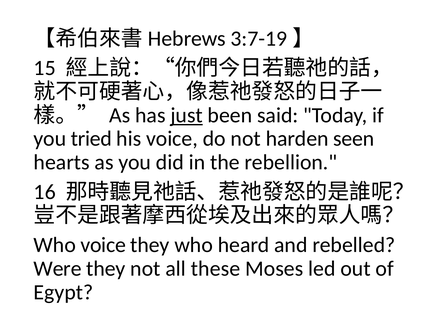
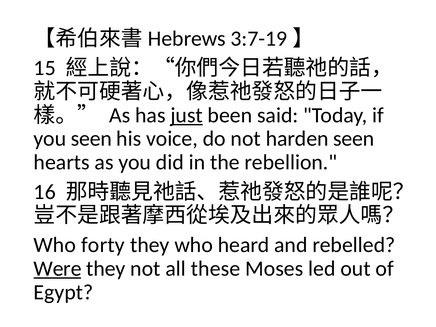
you tried: tried -> seen
Who voice: voice -> forty
Were underline: none -> present
